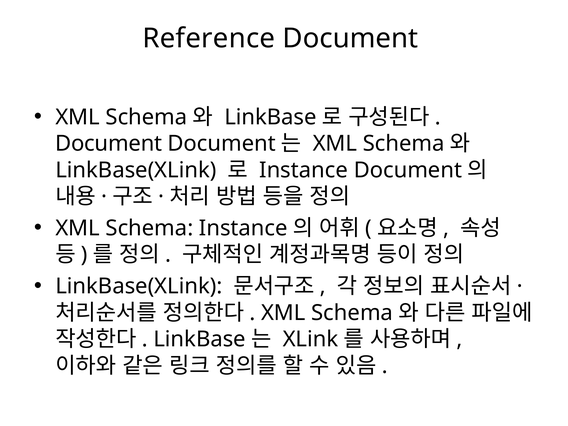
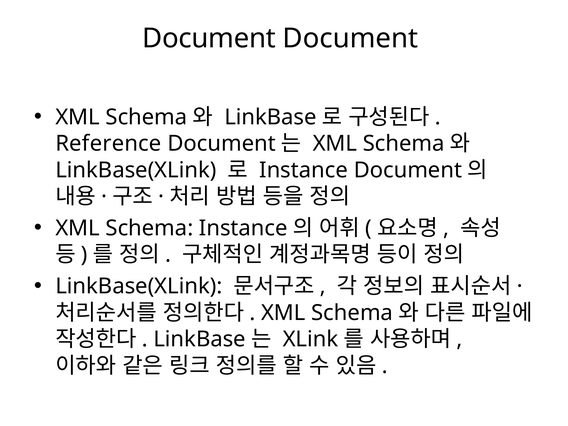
Reference at (209, 38): Reference -> Document
Document at (109, 144): Document -> Reference
